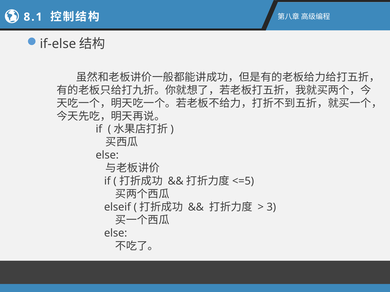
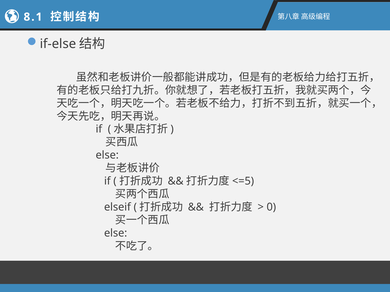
3: 3 -> 0
